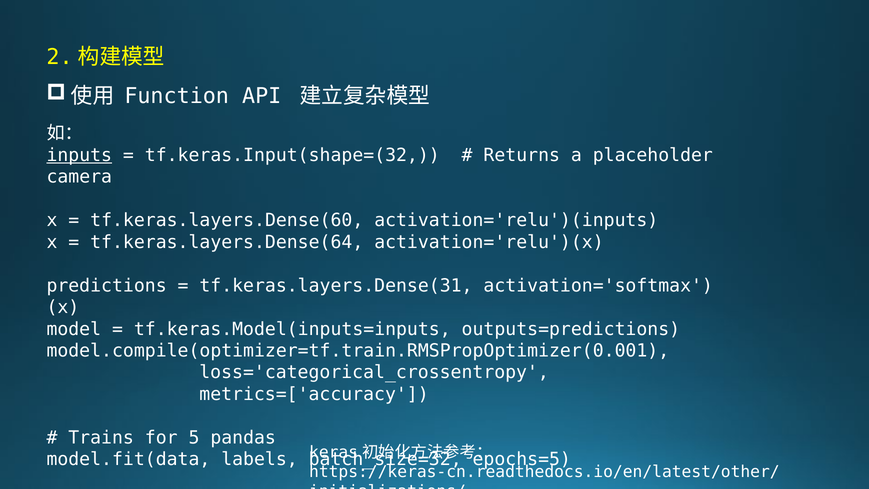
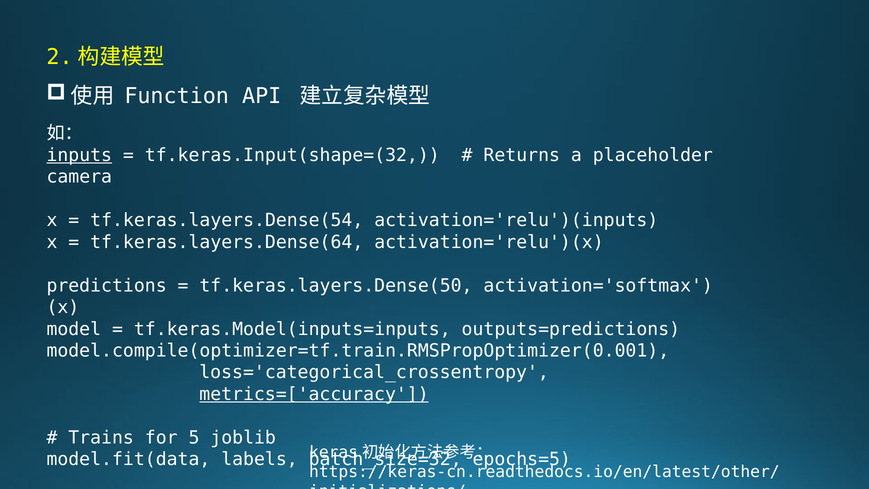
tf.keras.layers.Dense(60: tf.keras.layers.Dense(60 -> tf.keras.layers.Dense(54
tf.keras.layers.Dense(31: tf.keras.layers.Dense(31 -> tf.keras.layers.Dense(50
metrics=['accuracy underline: none -> present
pandas: pandas -> joblib
